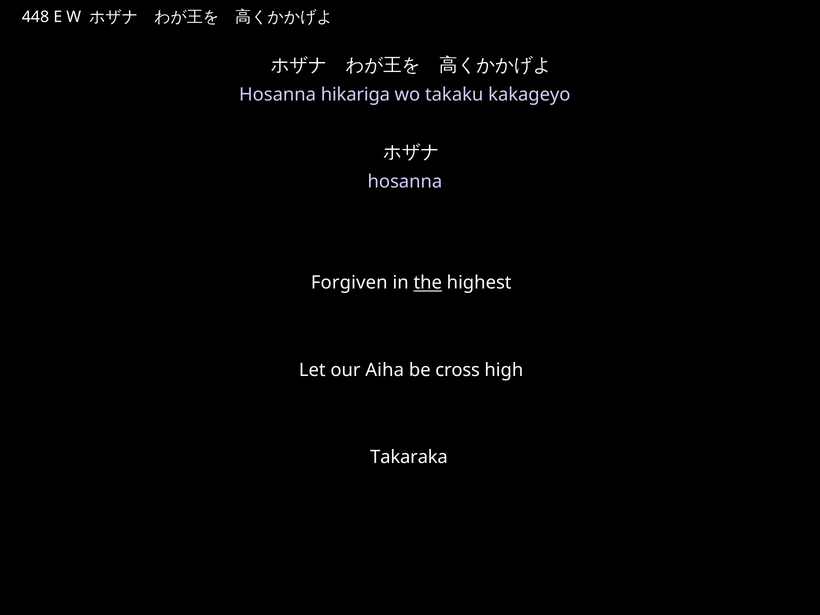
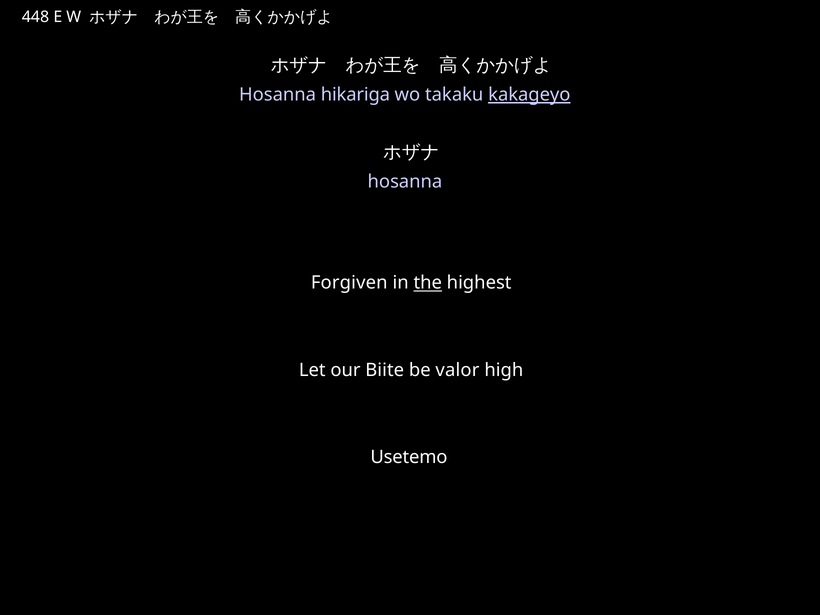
kakageyo underline: none -> present
Aiha: Aiha -> Biite
cross: cross -> valor
Takaraka: Takaraka -> Usetemo
